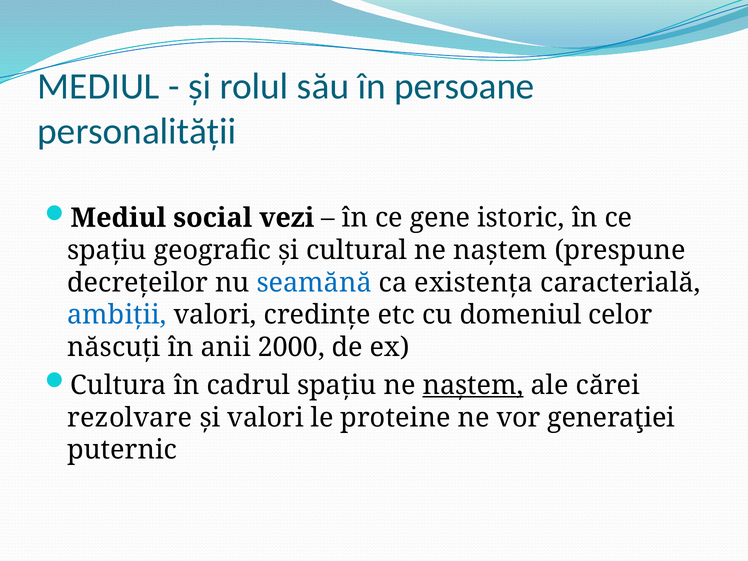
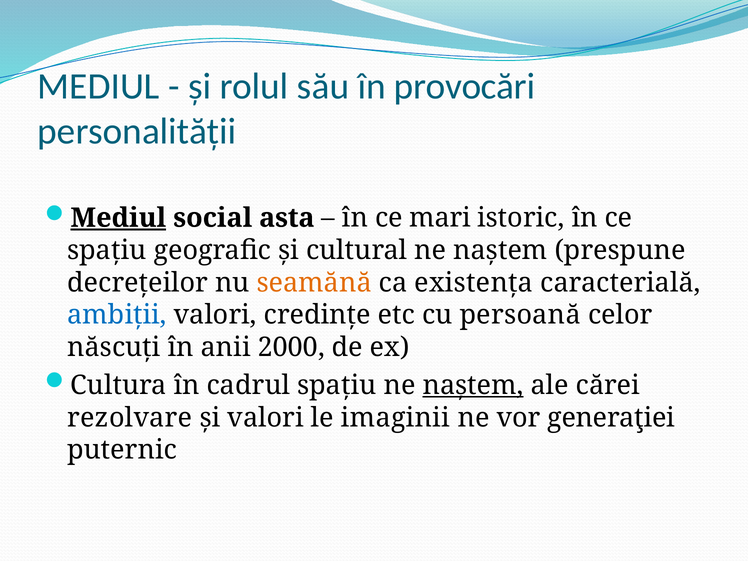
persoane: persoane -> provocări
Mediul at (118, 218) underline: none -> present
vezi: vezi -> asta
gene: gene -> mari
seamănă colour: blue -> orange
domeniul: domeniul -> persoană
proteine: proteine -> imaginii
